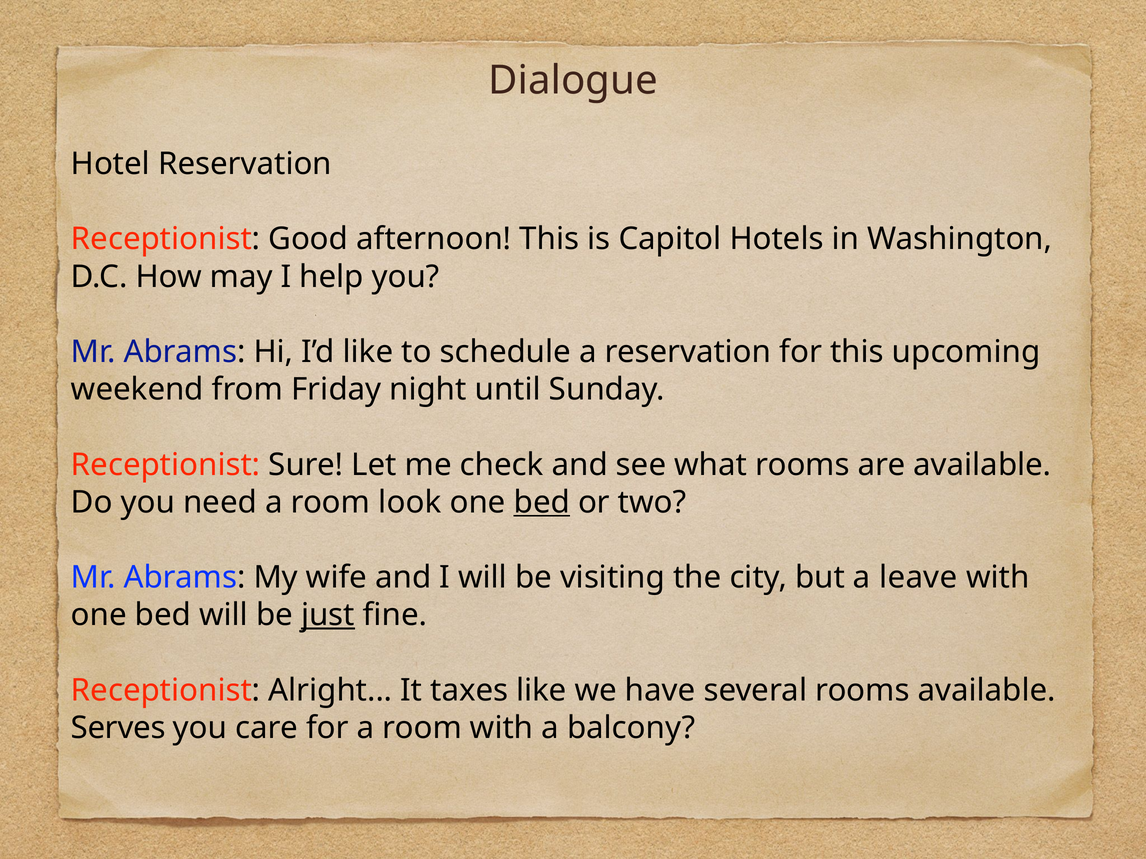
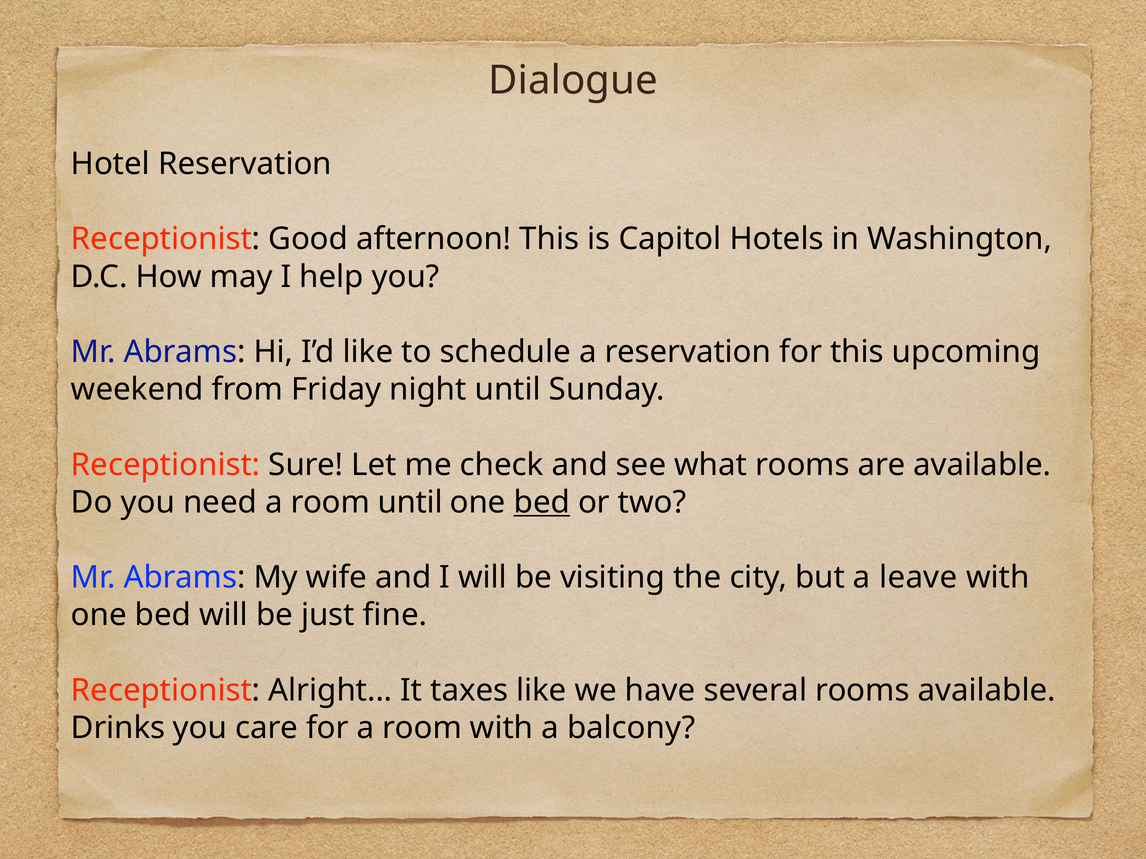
room look: look -> until
just underline: present -> none
Serves: Serves -> Drinks
